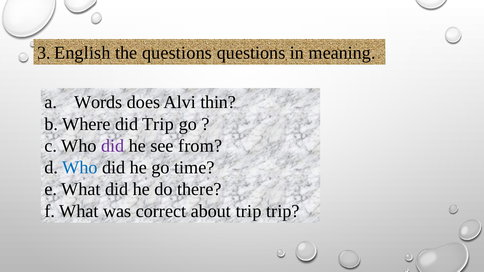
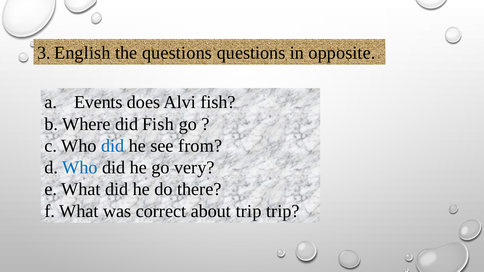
meaning: meaning -> opposite
Words: Words -> Events
Alvi thin: thin -> fish
did Trip: Trip -> Fish
did at (113, 146) colour: purple -> blue
time: time -> very
